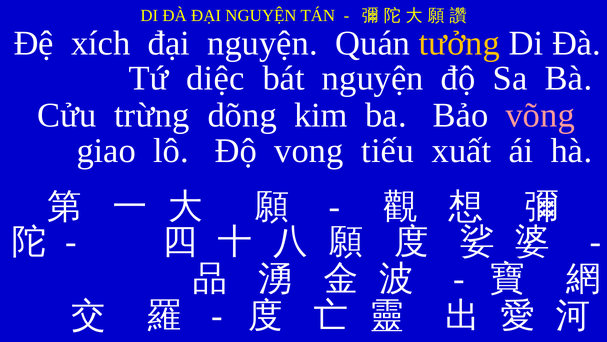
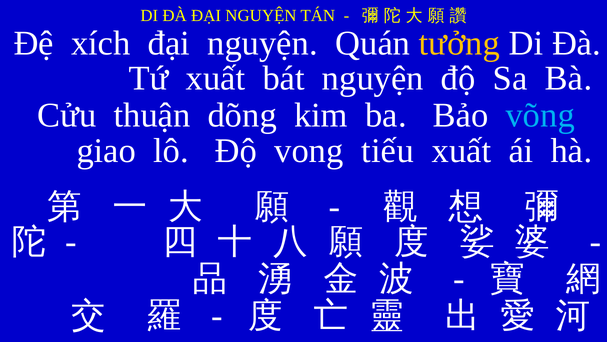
Tứ diệc: diệc -> xuất
trừng: trừng -> thuận
võng colour: pink -> light blue
